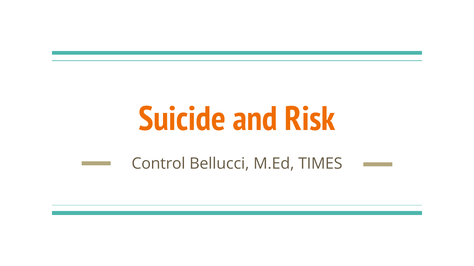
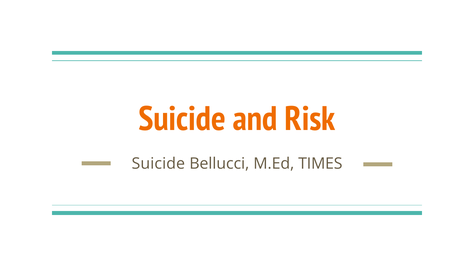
Control at (158, 164): Control -> Suicide
